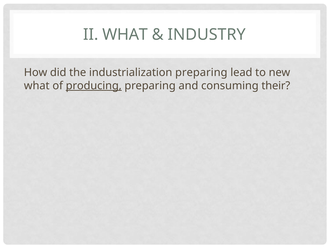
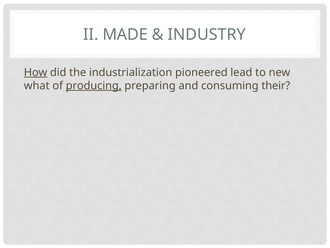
II WHAT: WHAT -> MADE
How underline: none -> present
industrialization preparing: preparing -> pioneered
